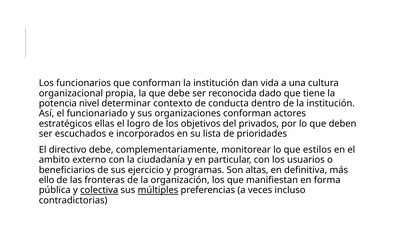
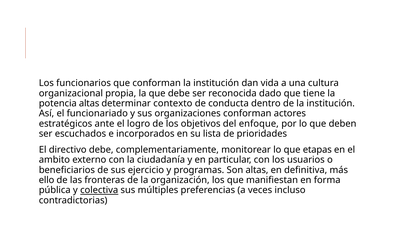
potencia nivel: nivel -> altas
ellas: ellas -> ante
privados: privados -> enfoque
estilos: estilos -> etapas
múltiples underline: present -> none
